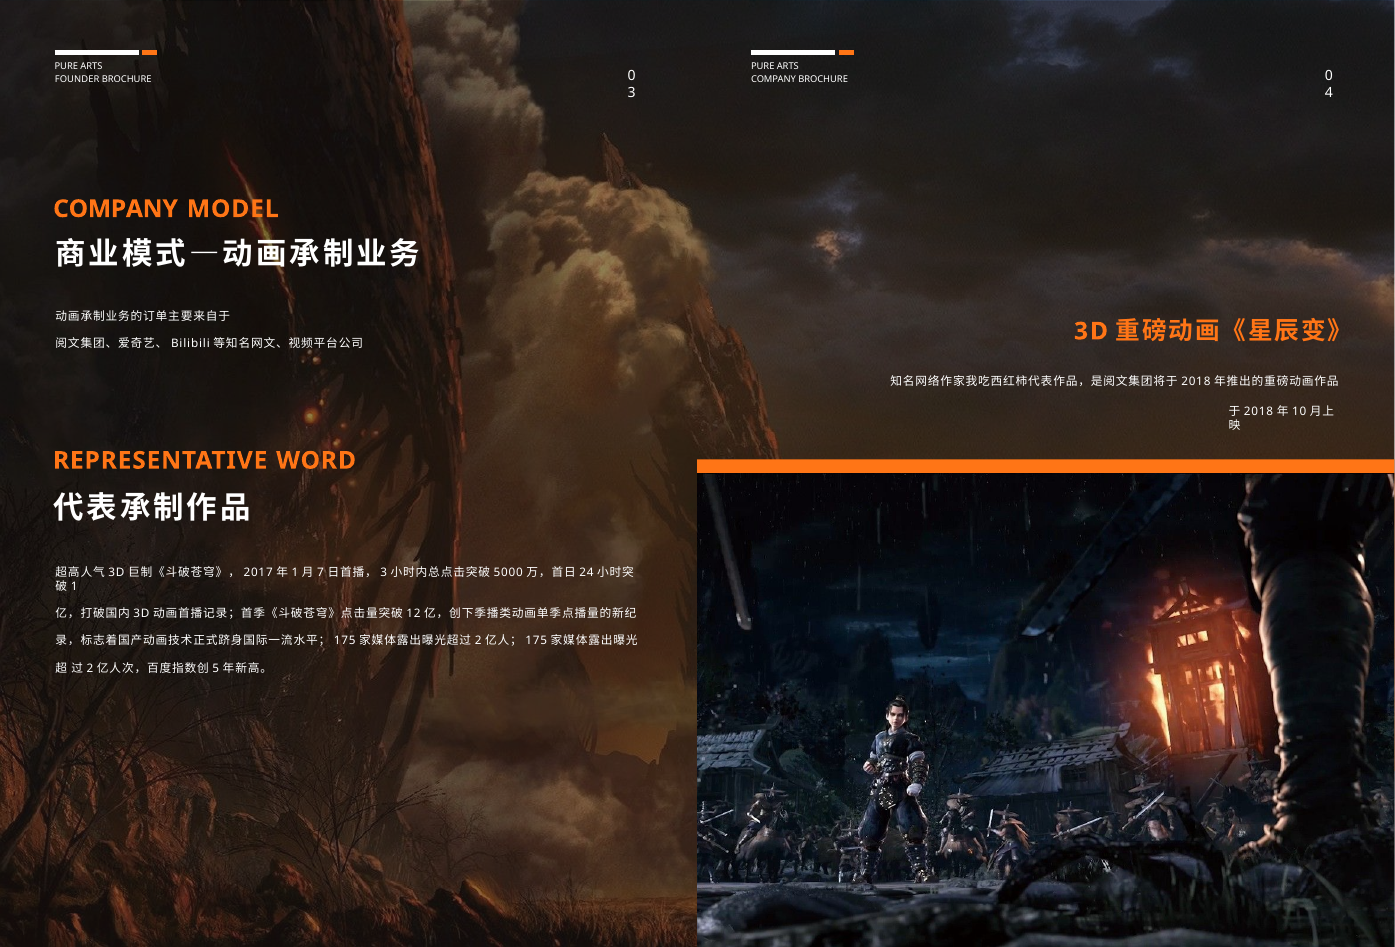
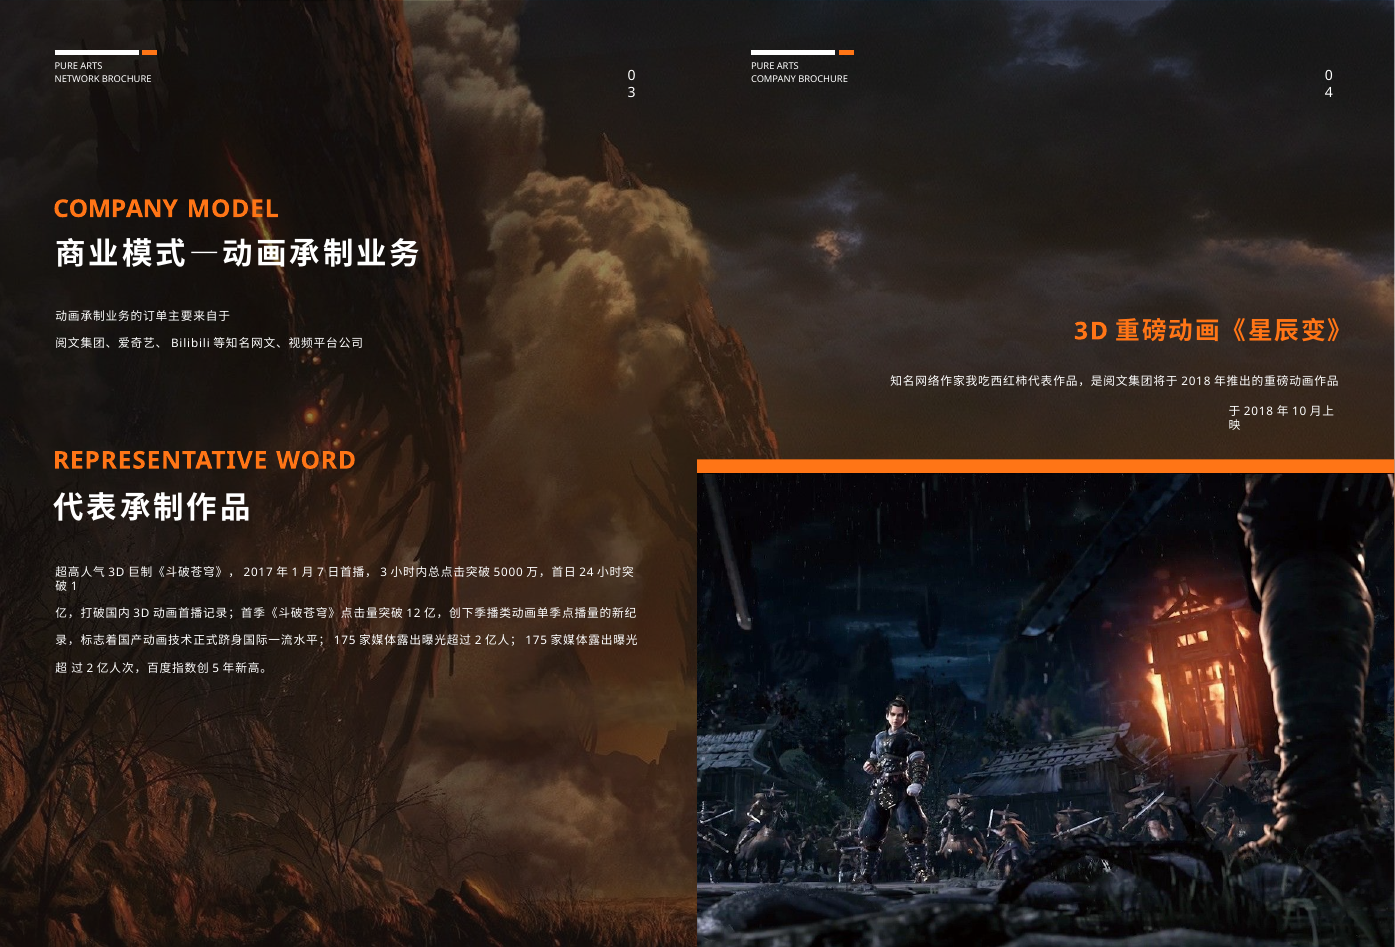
FOUNDER: FOUNDER -> NETWORK
